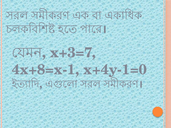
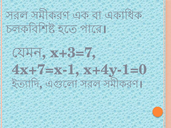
4x+8=x-1: 4x+8=x-1 -> 4x+7=x-1
